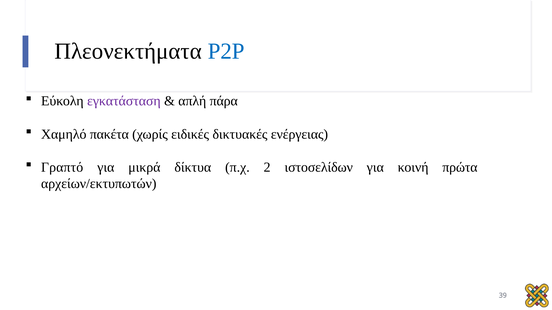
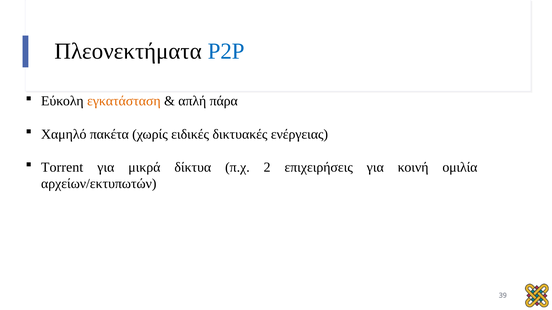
εγκατάσταση colour: purple -> orange
Γραπτό: Γραπτό -> Torrent
ιστοσελίδων: ιστοσελίδων -> επιχειρήσεις
πρώτα: πρώτα -> ομιλία
